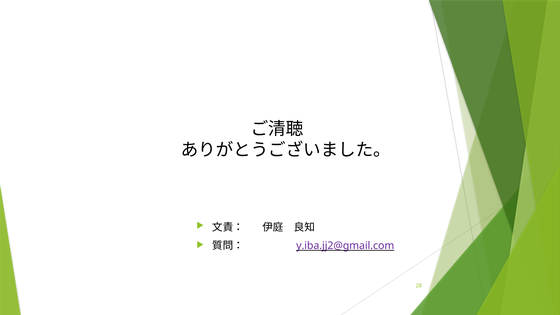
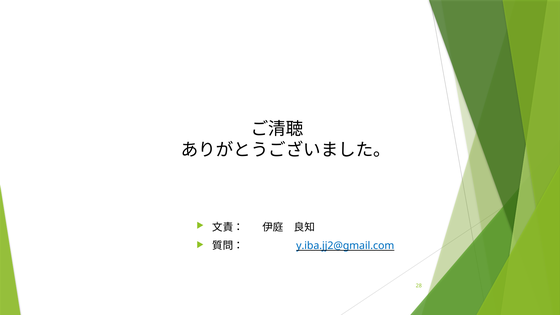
y.iba.jj2@gmail.com colour: purple -> blue
